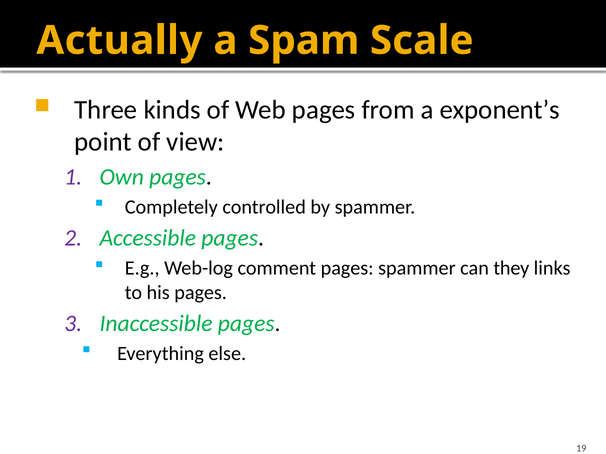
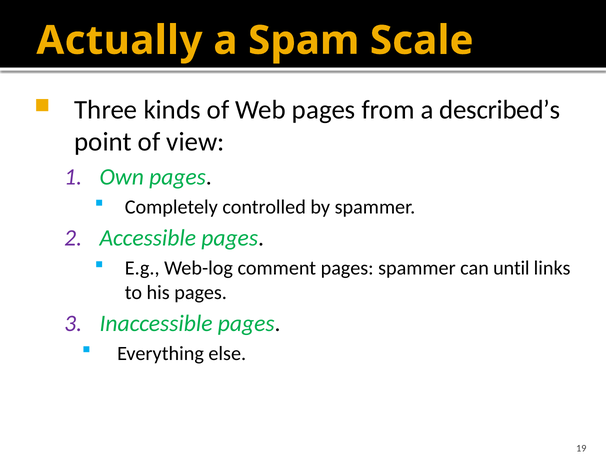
exponent’s: exponent’s -> described’s
they: they -> until
